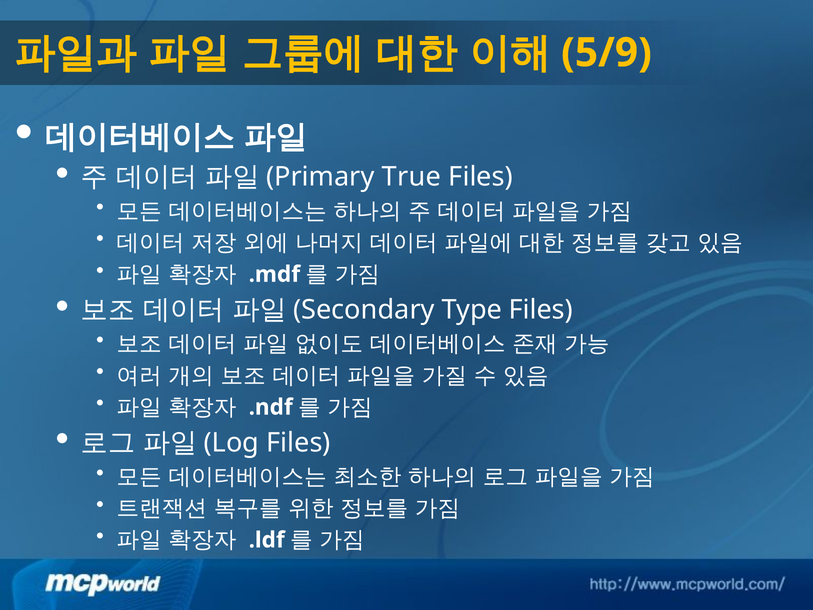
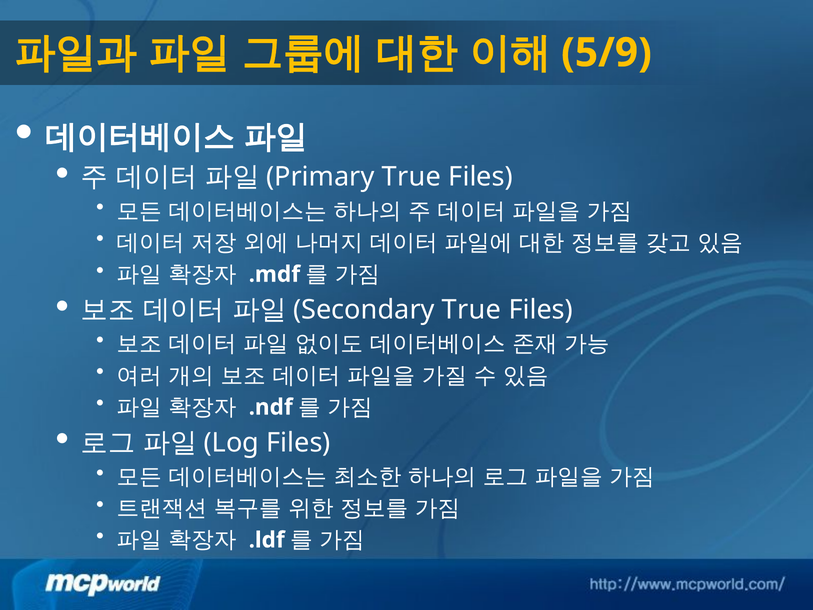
Type at (472, 310): Type -> True
